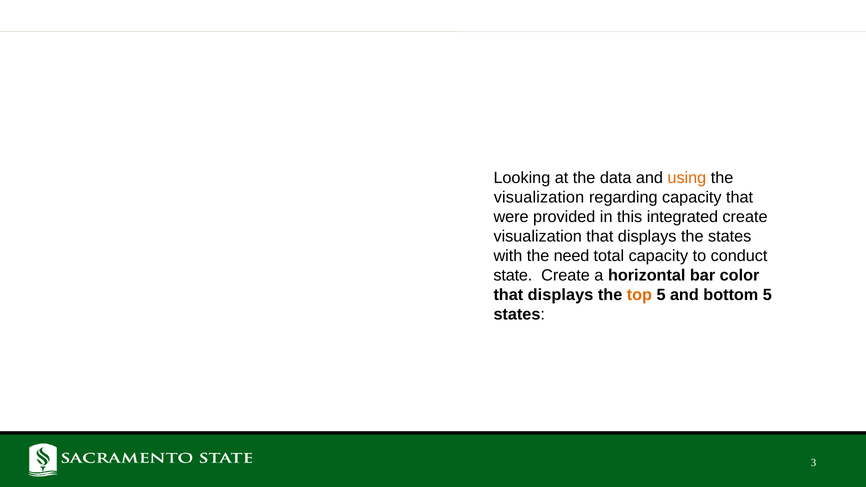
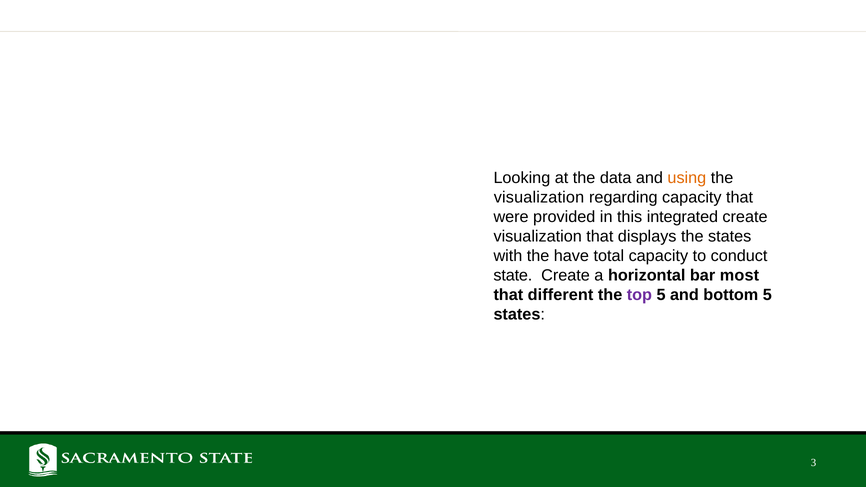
need: need -> have
color: color -> most
displays at (561, 295): displays -> different
top colour: orange -> purple
